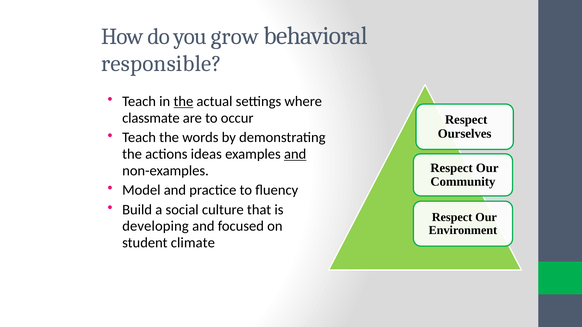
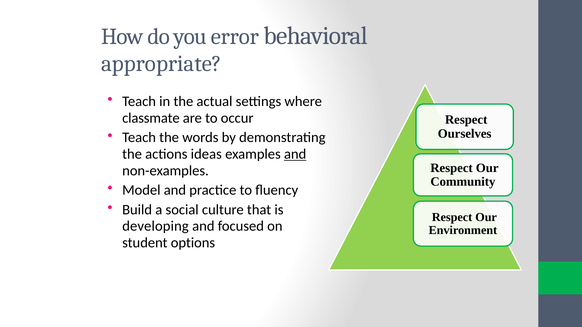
grow: grow -> error
responsible: responsible -> appropriate
the at (183, 102) underline: present -> none
climate: climate -> options
